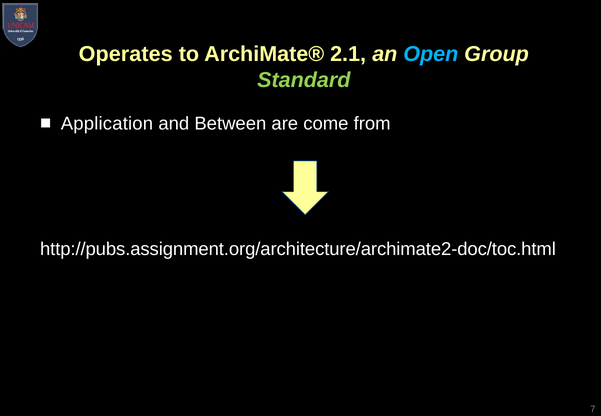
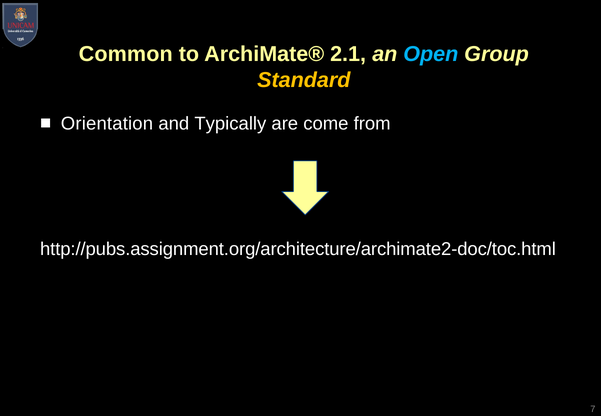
Operates: Operates -> Common
Standard colour: light green -> yellow
Application: Application -> Orientation
Between: Between -> Typically
